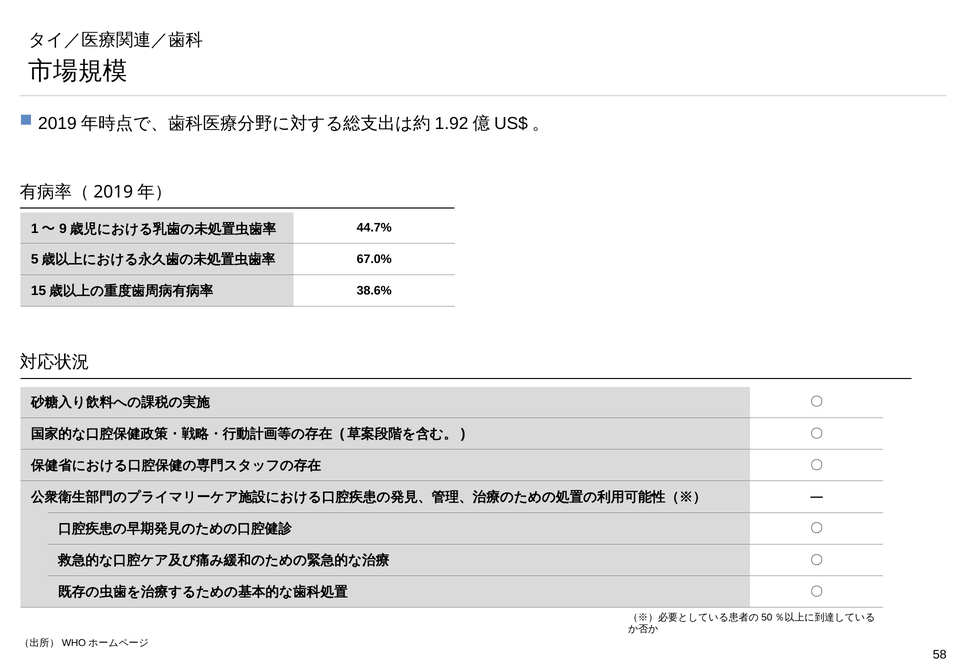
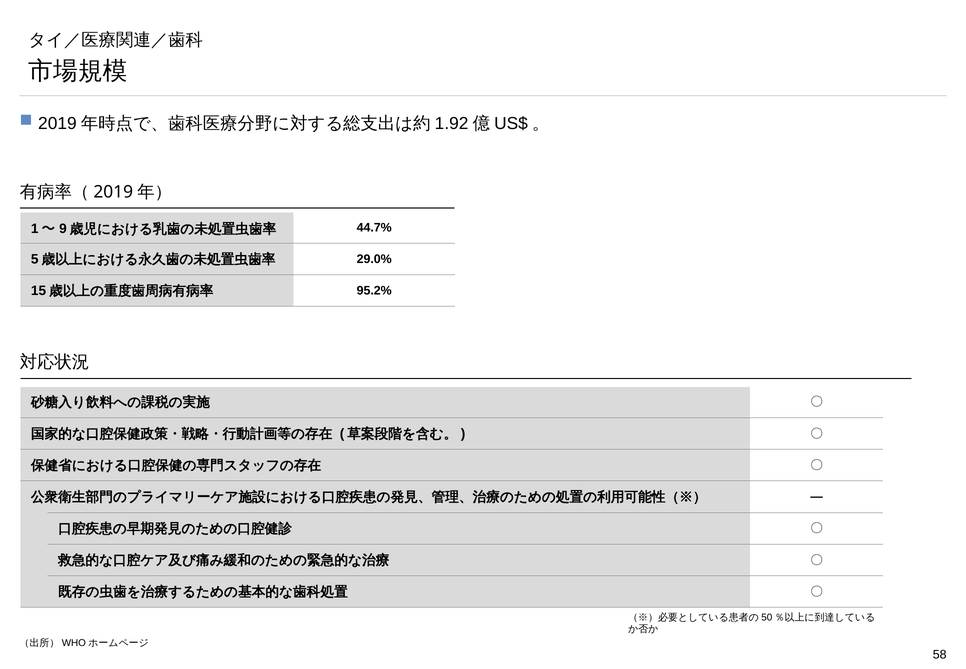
67.0%: 67.0% -> 29.0%
38.6%: 38.6% -> 95.2%
